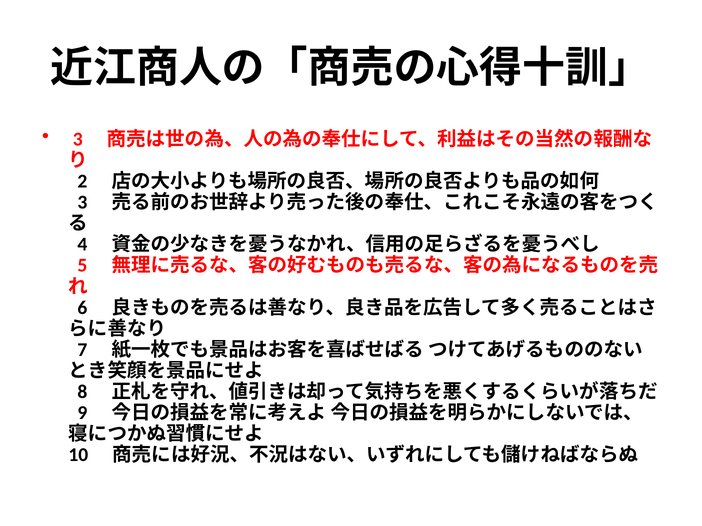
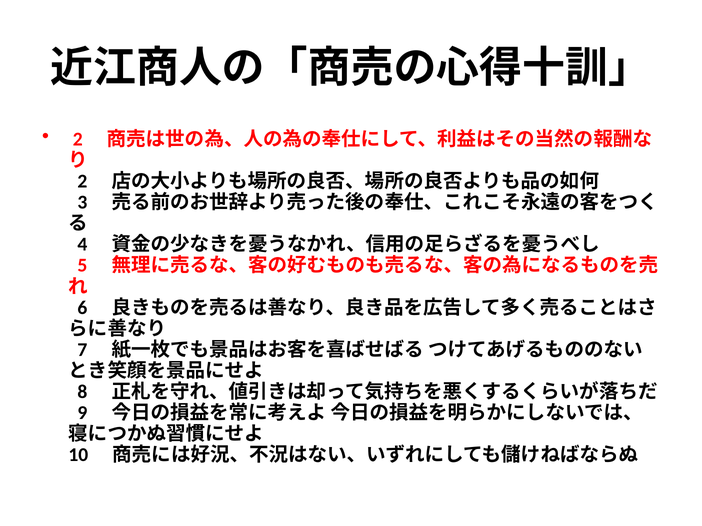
3 at (78, 139): 3 -> 2
